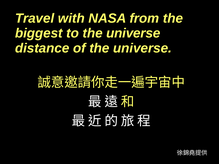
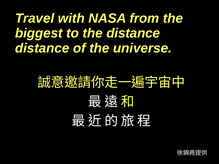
to the universe: universe -> distance
